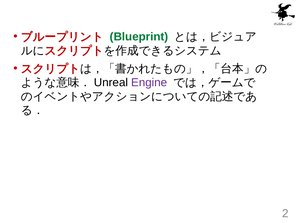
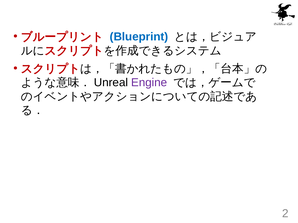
Blueprint colour: green -> blue
